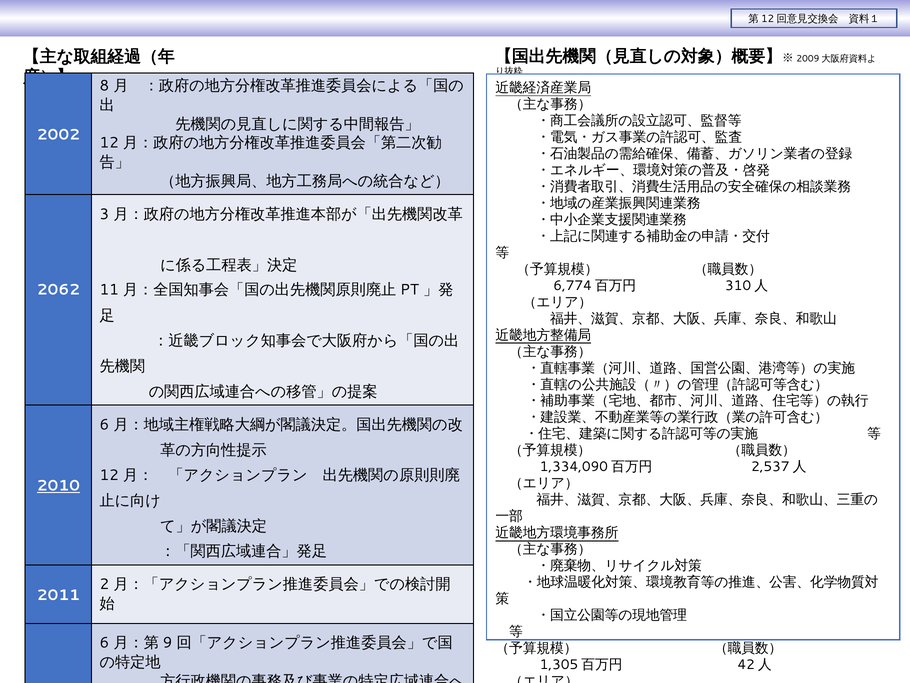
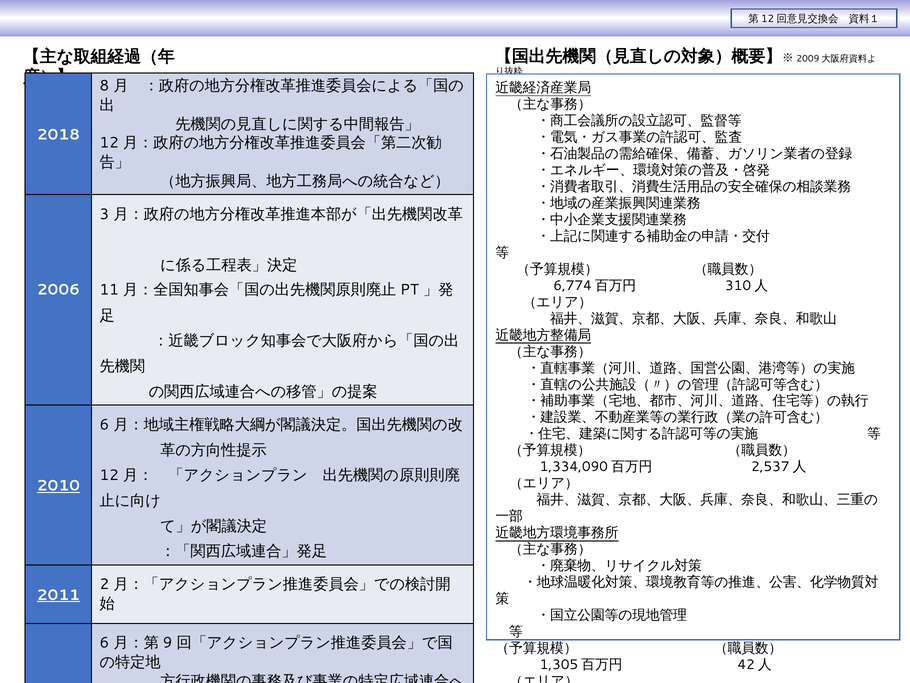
2002: 2002 -> 2018
2062: 2062 -> 2006
2011 underline: none -> present
